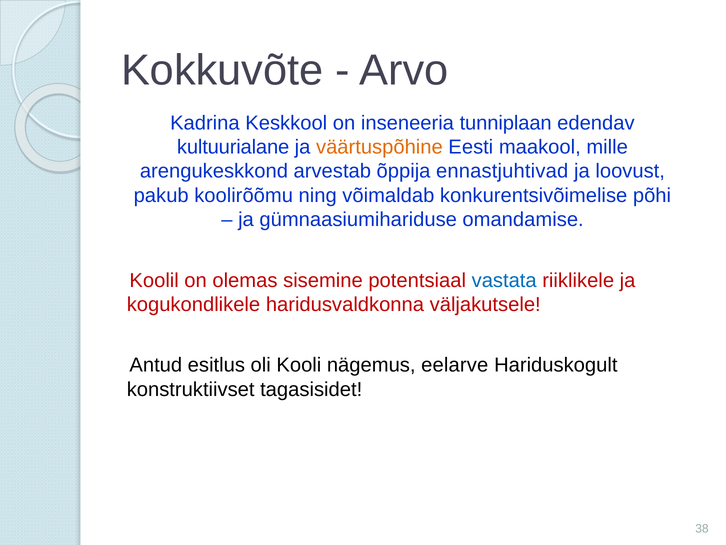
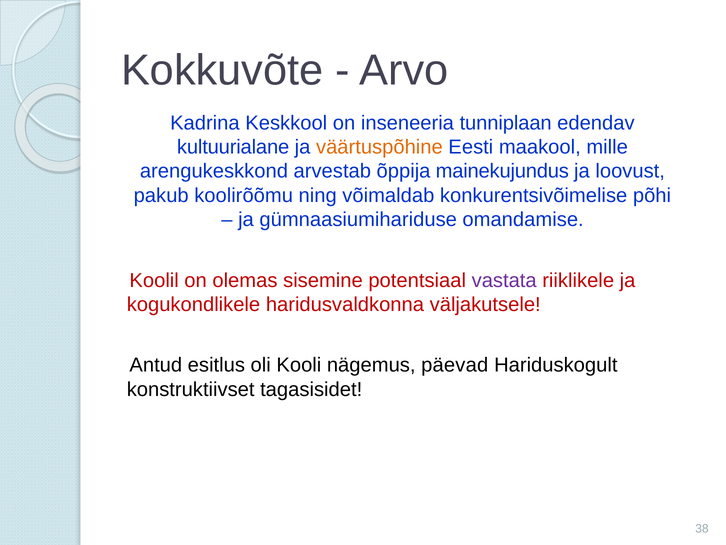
ennastjuhtivad: ennastjuhtivad -> mainekujundus
vastata colour: blue -> purple
eelarve: eelarve -> päevad
